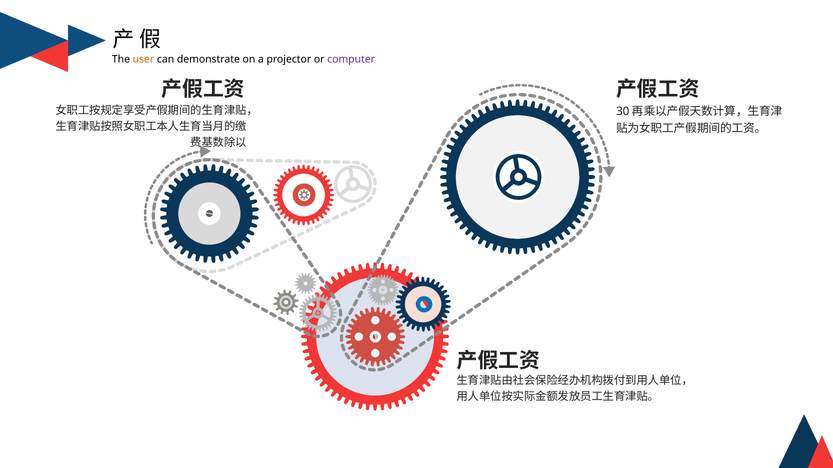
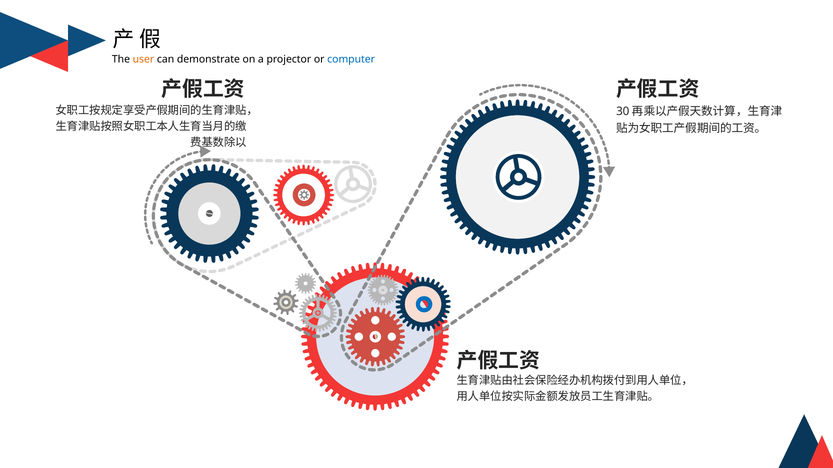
computer colour: purple -> blue
